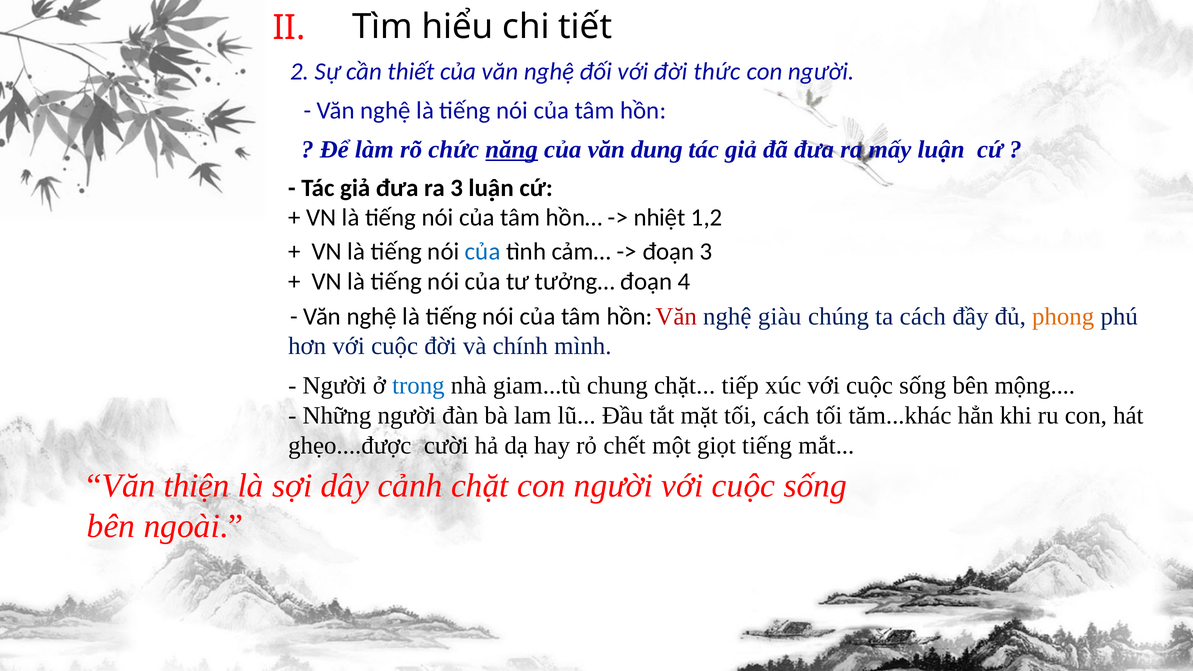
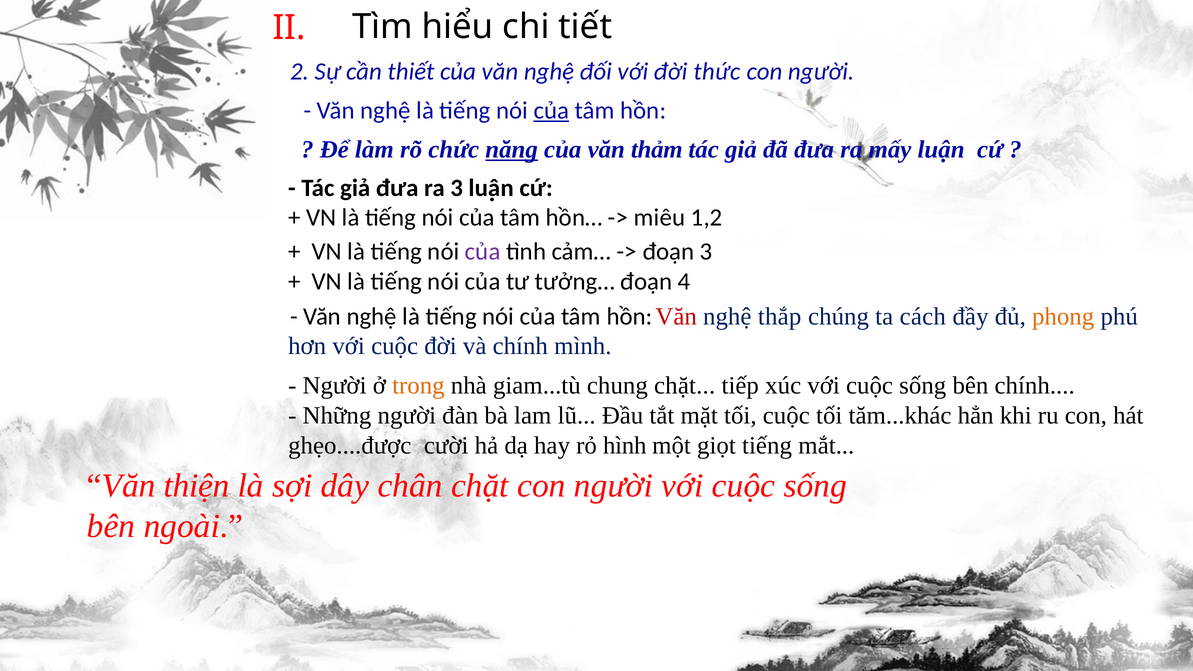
của at (551, 111) underline: none -> present
dung: dung -> thảm
nhiệt: nhiệt -> miêu
của at (483, 252) colour: blue -> purple
giàu: giàu -> thắp
trong colour: blue -> orange
bên mộng: mộng -> chính
tối cách: cách -> cuộc
chết: chết -> hình
cảnh: cảnh -> chân
